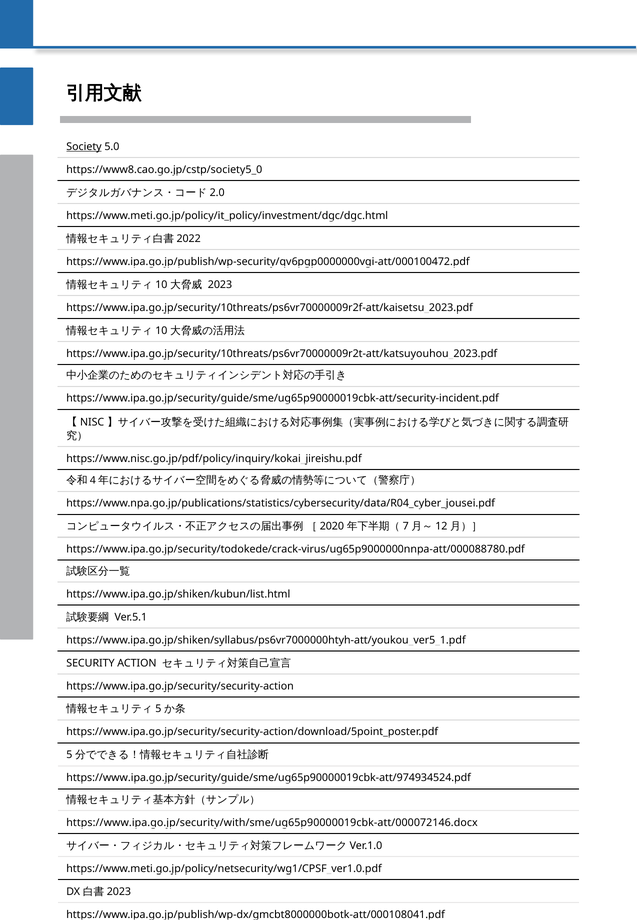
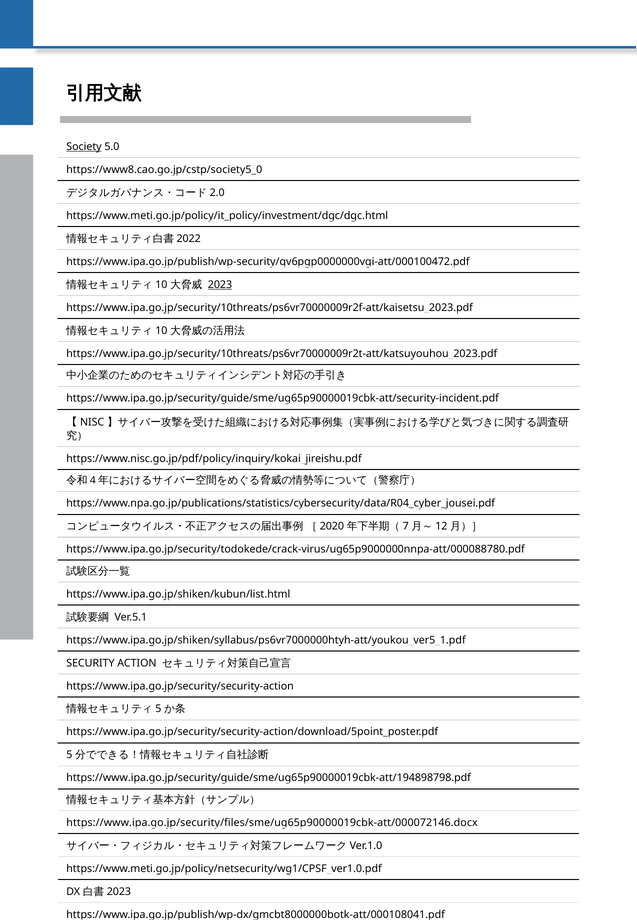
2023 underline: none -> present
https://www.ipa.go.jp/security/guide/sme/ug65p90000019cbk-att/974934524.pdf: https://www.ipa.go.jp/security/guide/sme/ug65p90000019cbk-att/974934524.pdf -> https://www.ipa.go.jp/security/guide/sme/ug65p90000019cbk-att/194898798.pdf
https://www.ipa.go.jp/security/with/sme/ug65p90000019cbk-att/000072146.docx: https://www.ipa.go.jp/security/with/sme/ug65p90000019cbk-att/000072146.docx -> https://www.ipa.go.jp/security/files/sme/ug65p90000019cbk-att/000072146.docx
